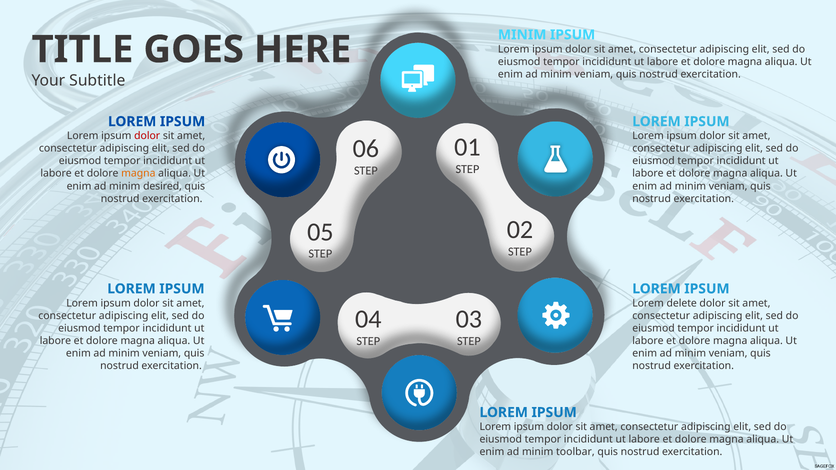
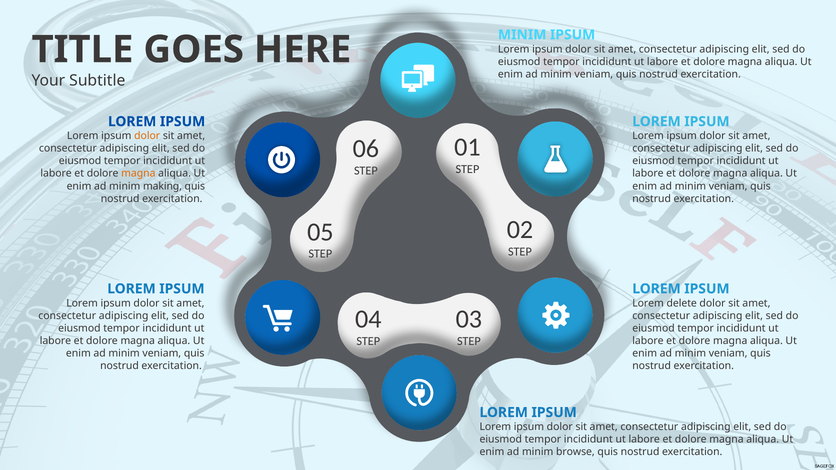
dolor at (147, 136) colour: red -> orange
desired: desired -> making
toolbar: toolbar -> browse
